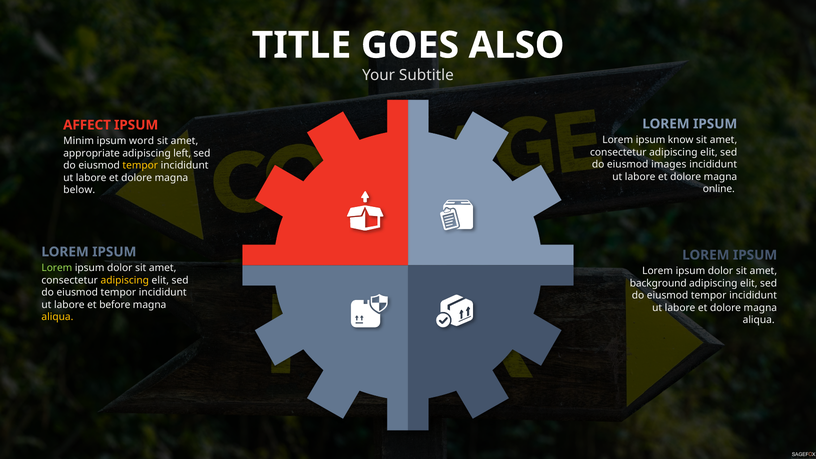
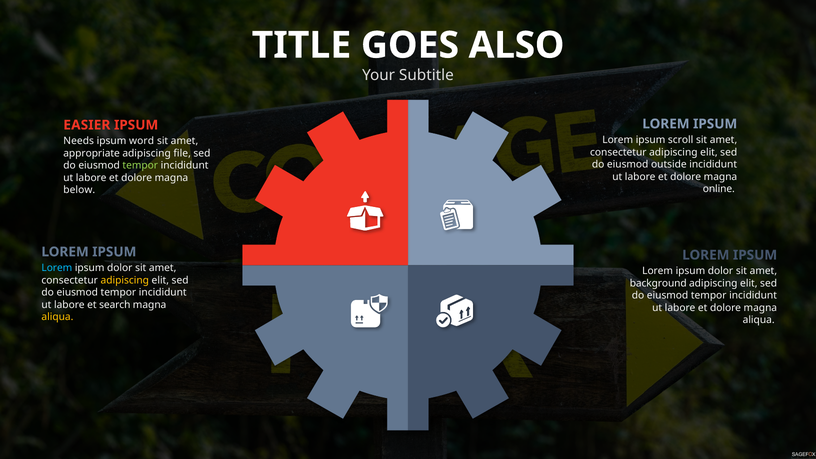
AFFECT: AFFECT -> EASIER
know: know -> scroll
Minim: Minim -> Needs
left: left -> file
images: images -> outside
tempor at (140, 166) colour: yellow -> light green
Lorem at (57, 268) colour: light green -> light blue
before: before -> search
